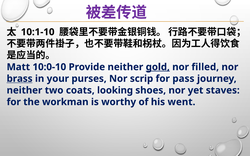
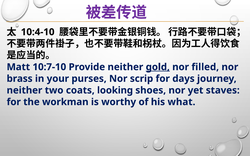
10:1-10: 10:1-10 -> 10:4-10
10:0-10: 10:0-10 -> 10:7-10
brass underline: present -> none
pass: pass -> days
went: went -> what
